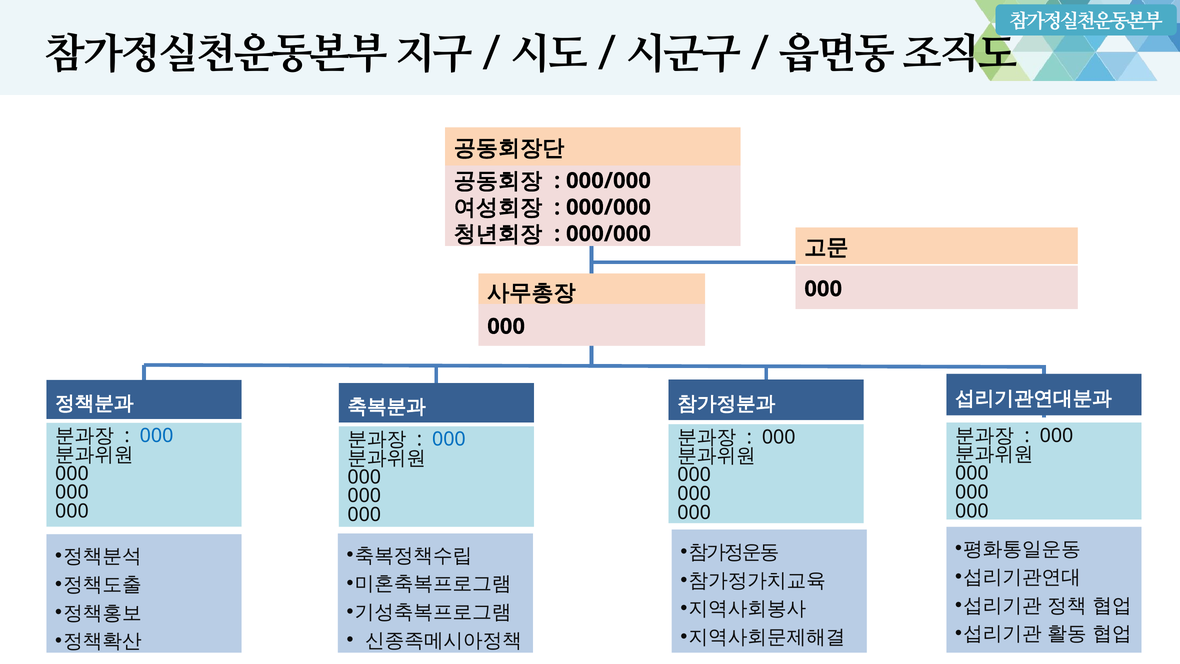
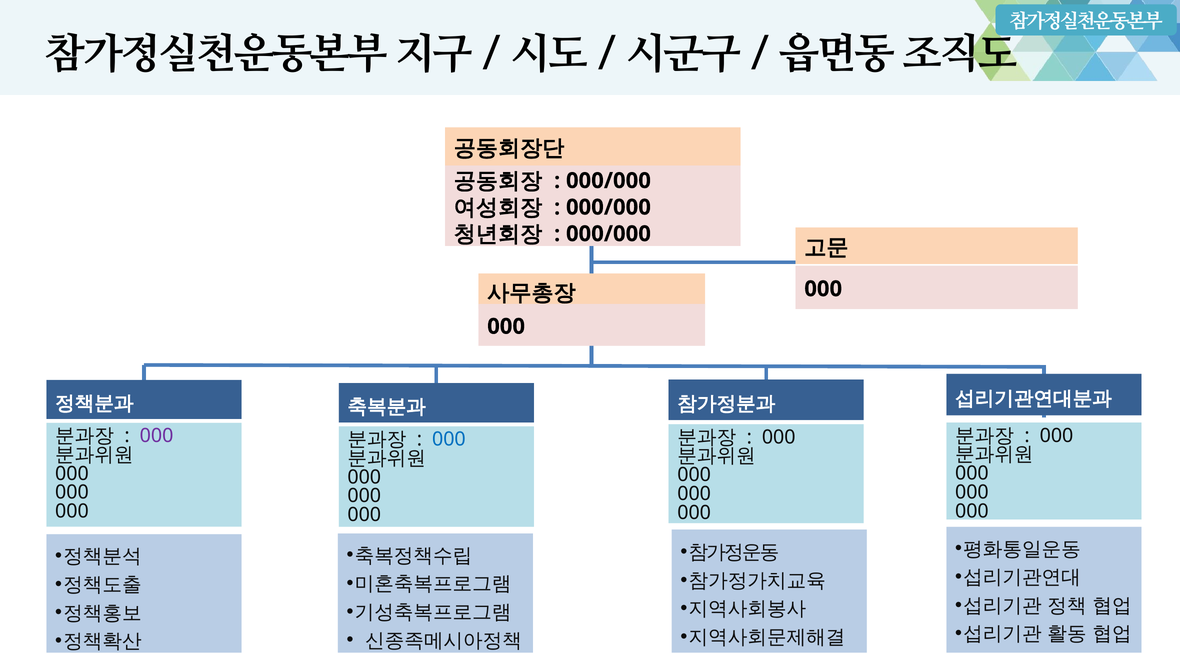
000 at (157, 436) colour: blue -> purple
